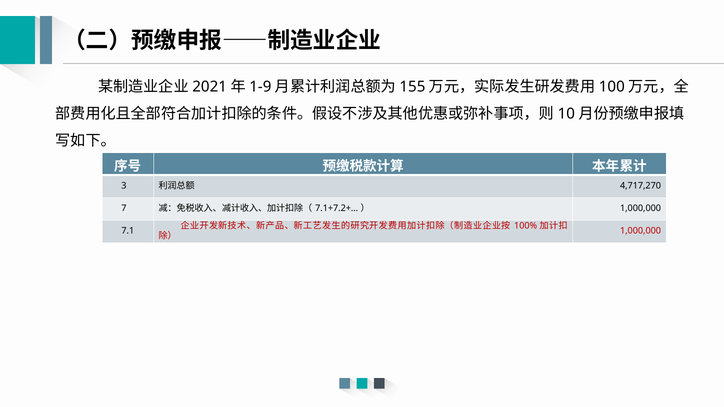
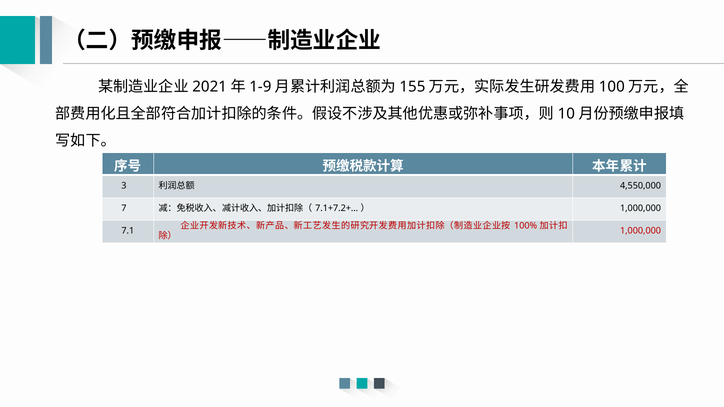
4,717,270: 4,717,270 -> 4,550,000
